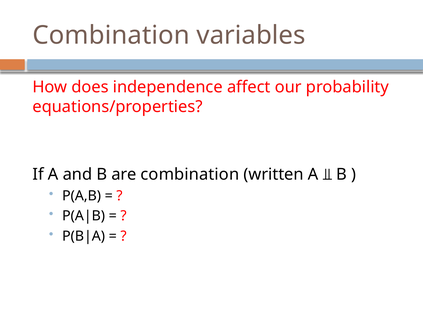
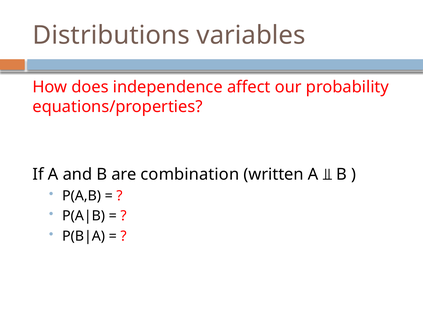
Combination at (111, 35): Combination -> Distributions
